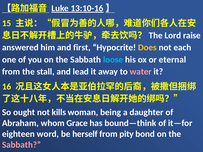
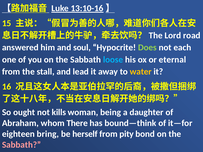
raise: raise -> road
first: first -> soul
Does colour: yellow -> light green
water colour: pink -> yellow
Grace: Grace -> There
word: word -> bring
